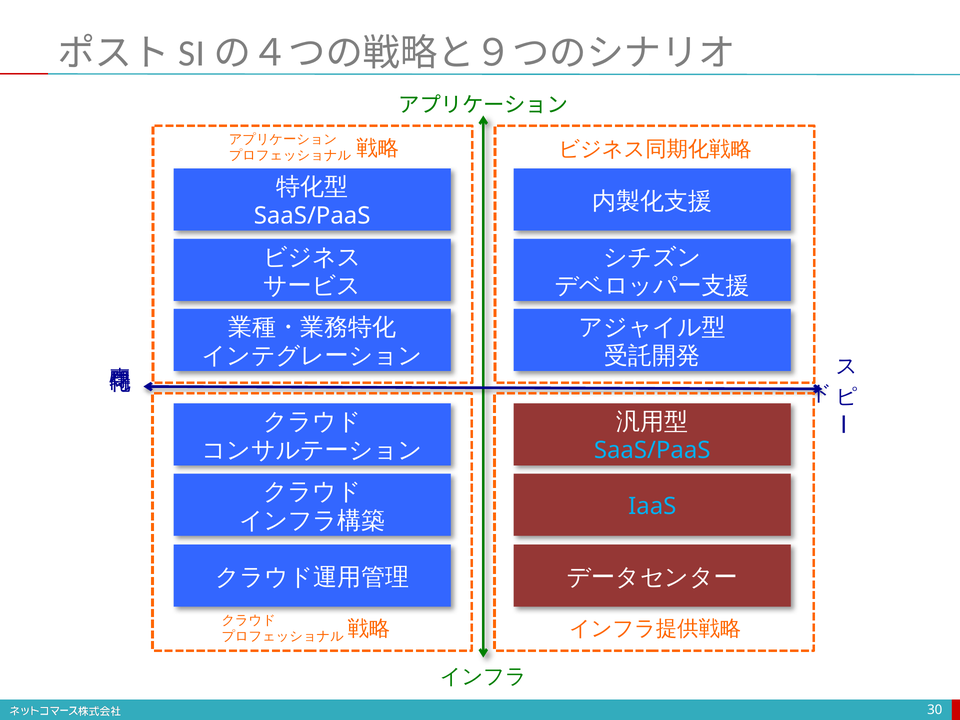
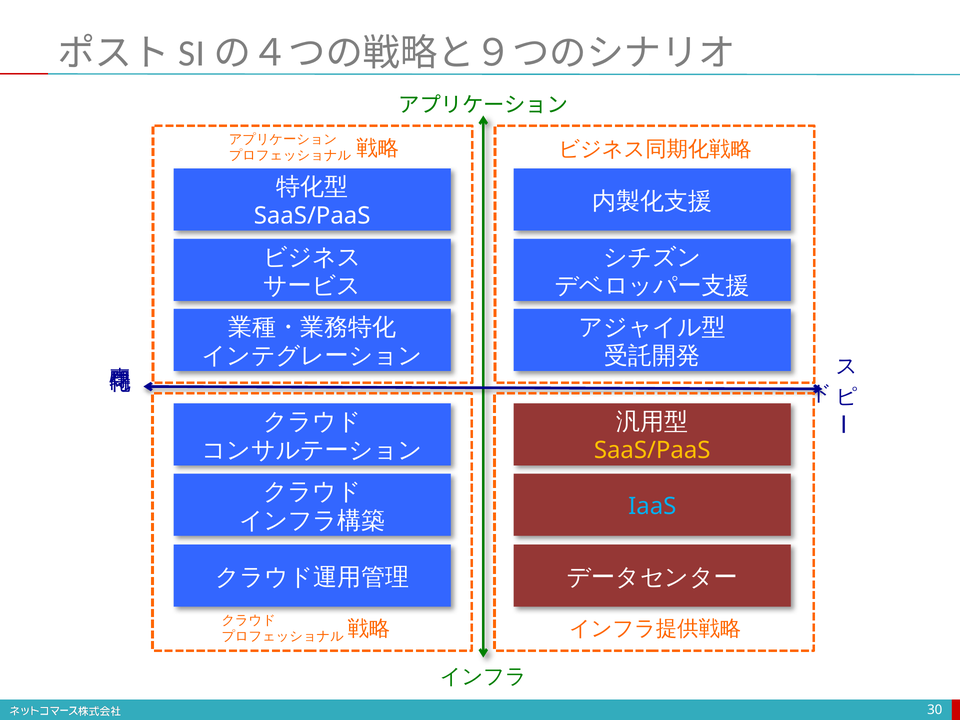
SaaS/PaaS at (652, 450) colour: light blue -> yellow
